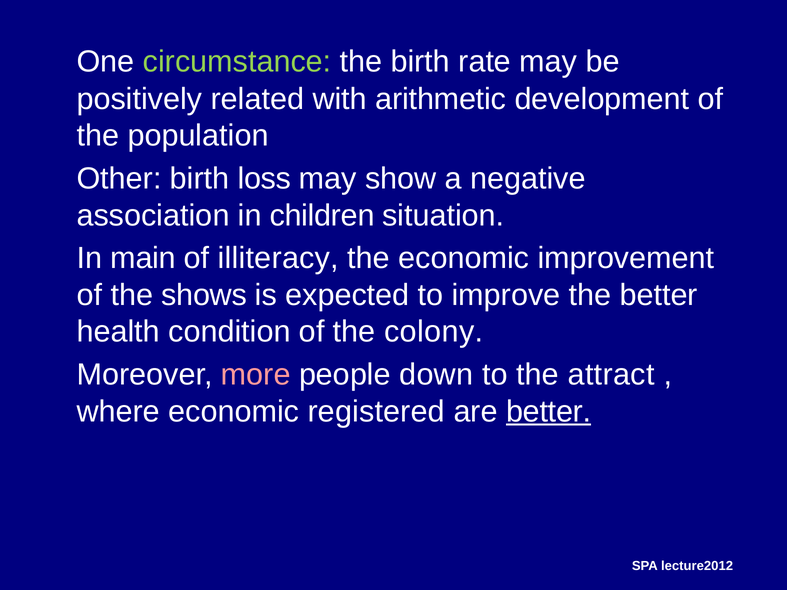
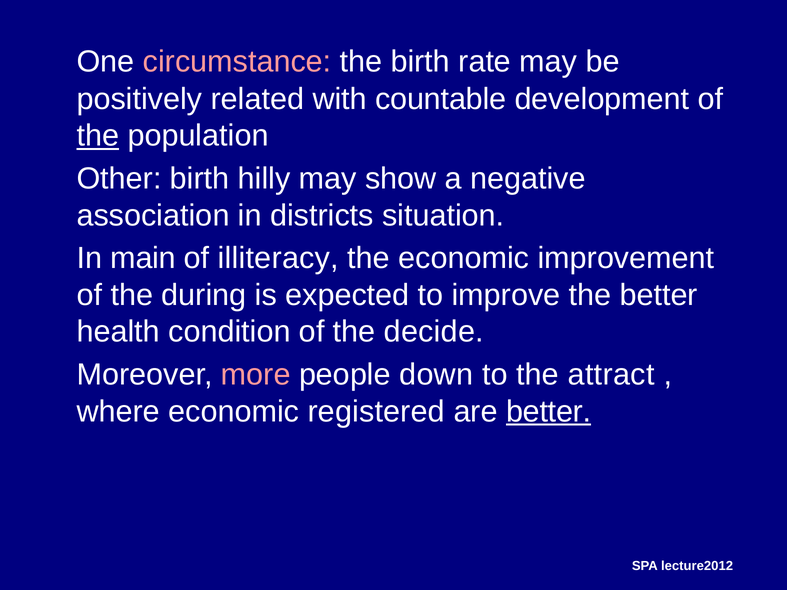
circumstance colour: light green -> pink
arithmetic: arithmetic -> countable
the at (98, 136) underline: none -> present
loss: loss -> hilly
children: children -> districts
shows: shows -> during
colony: colony -> decide
